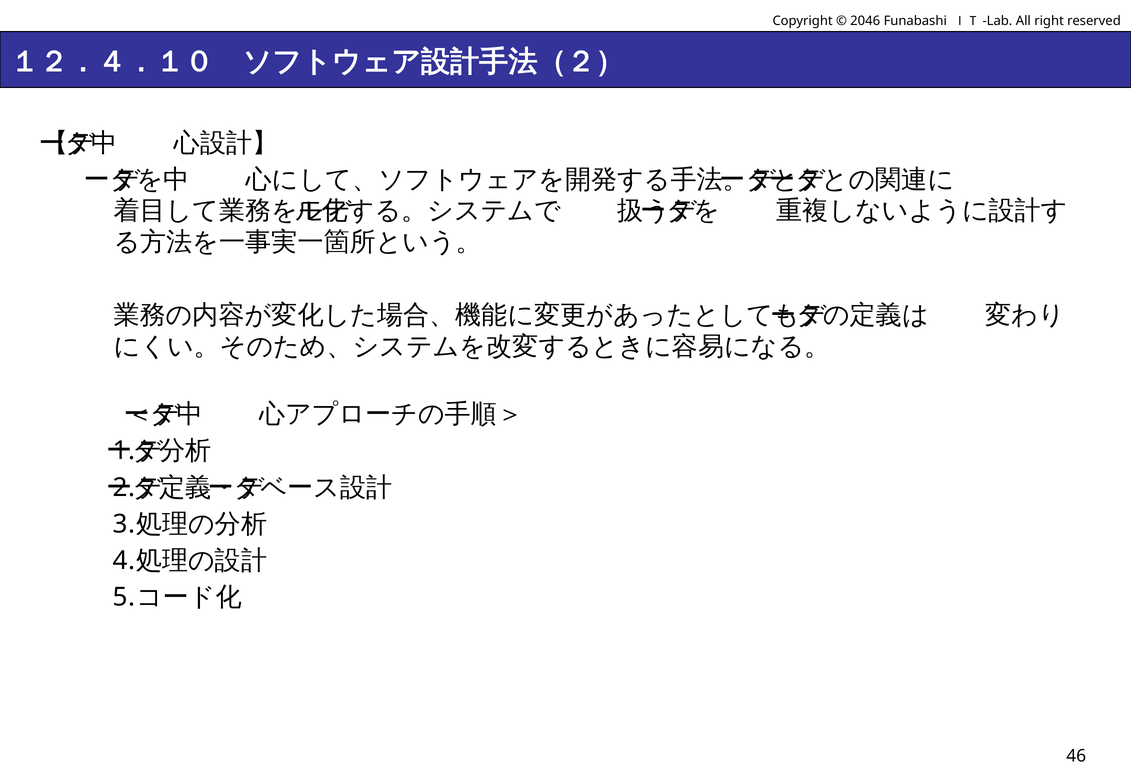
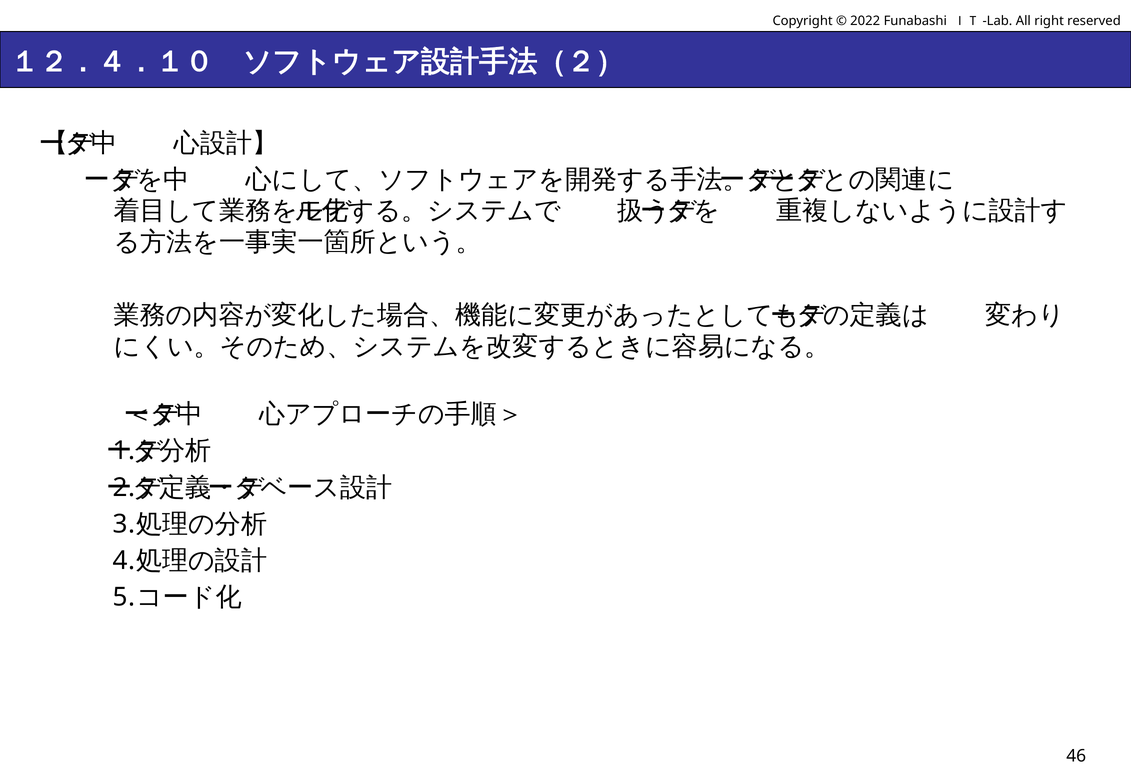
2046: 2046 -> 2022
